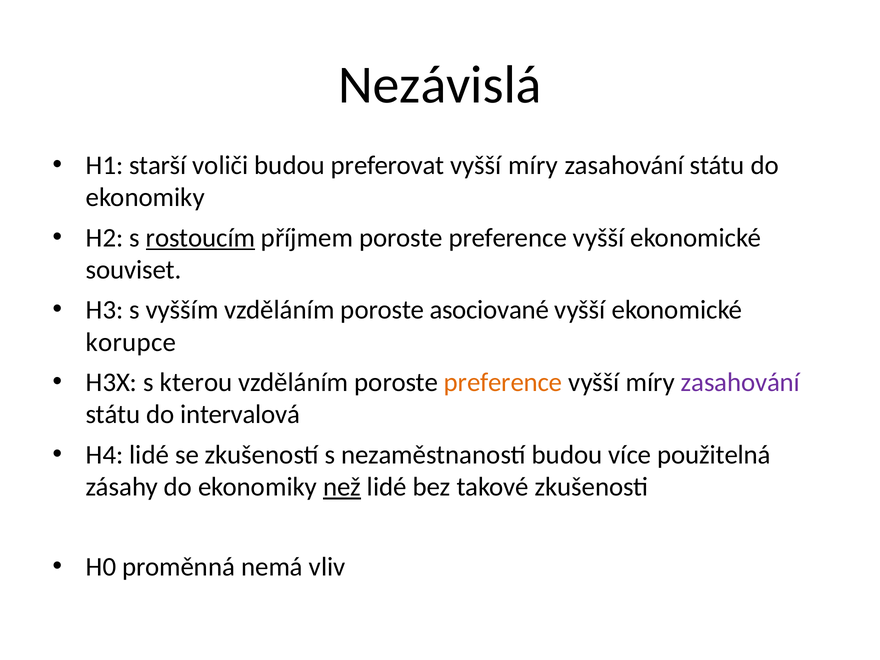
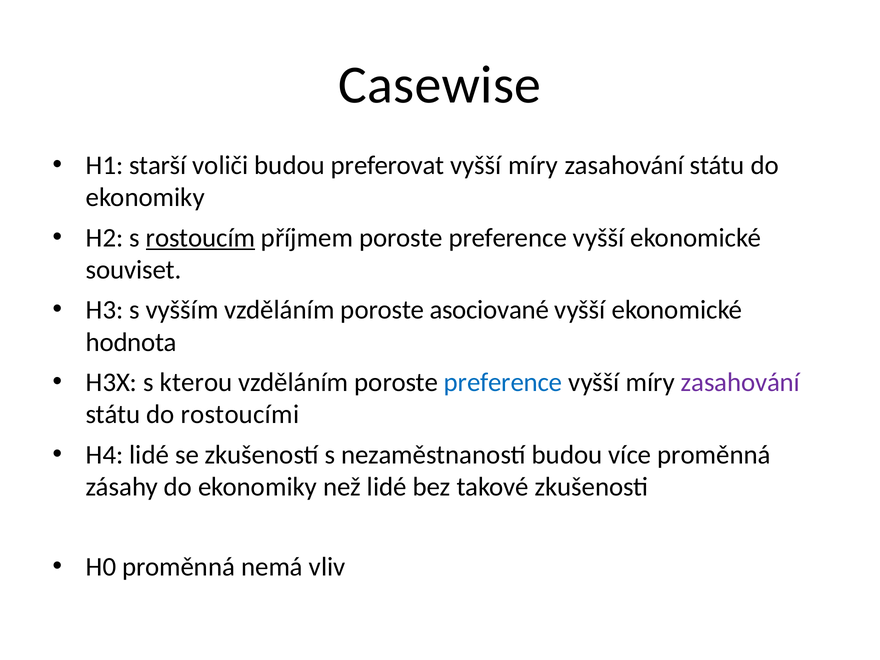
Nezávislá: Nezávislá -> Casewise
korupce: korupce -> hodnota
preference at (503, 382) colour: orange -> blue
intervalová: intervalová -> rostoucími
více použitelná: použitelná -> proměnná
než underline: present -> none
